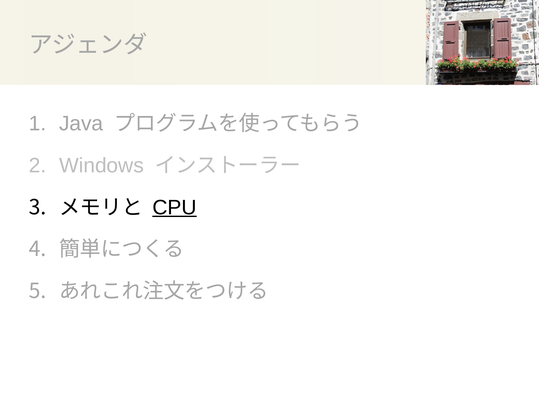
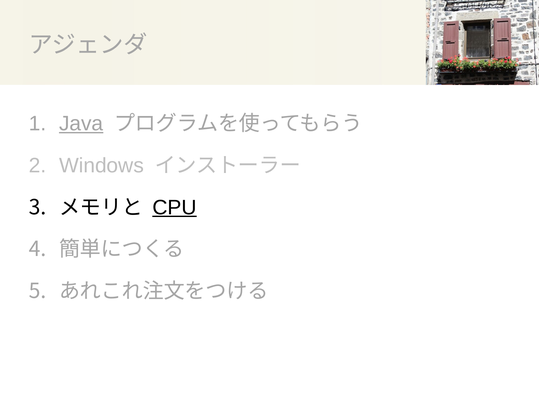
Java underline: none -> present
